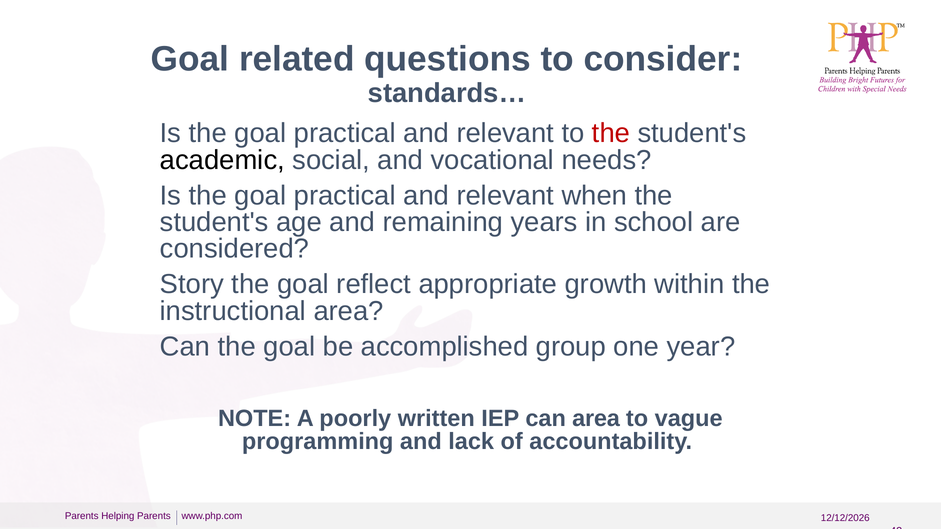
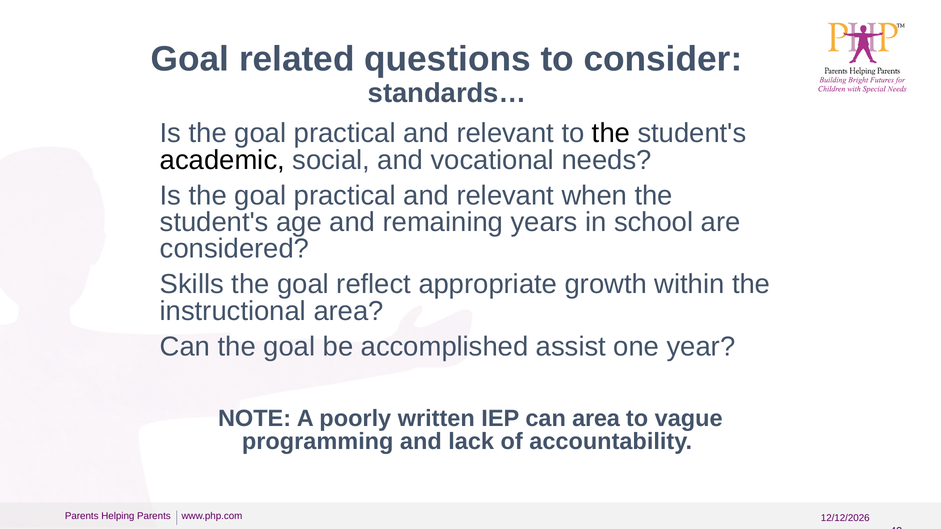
the at (611, 133) colour: red -> black
Story: Story -> Skills
group: group -> assist
